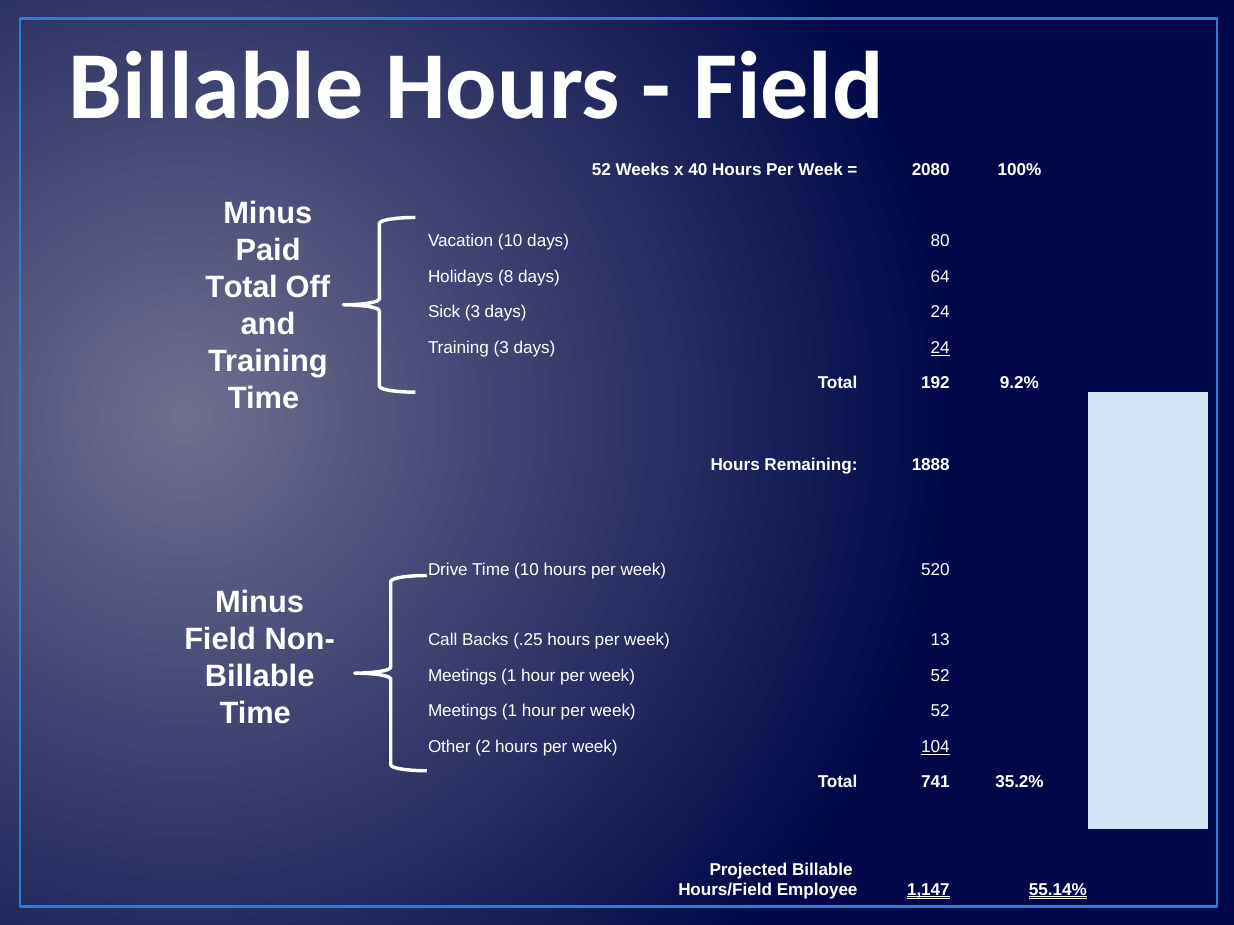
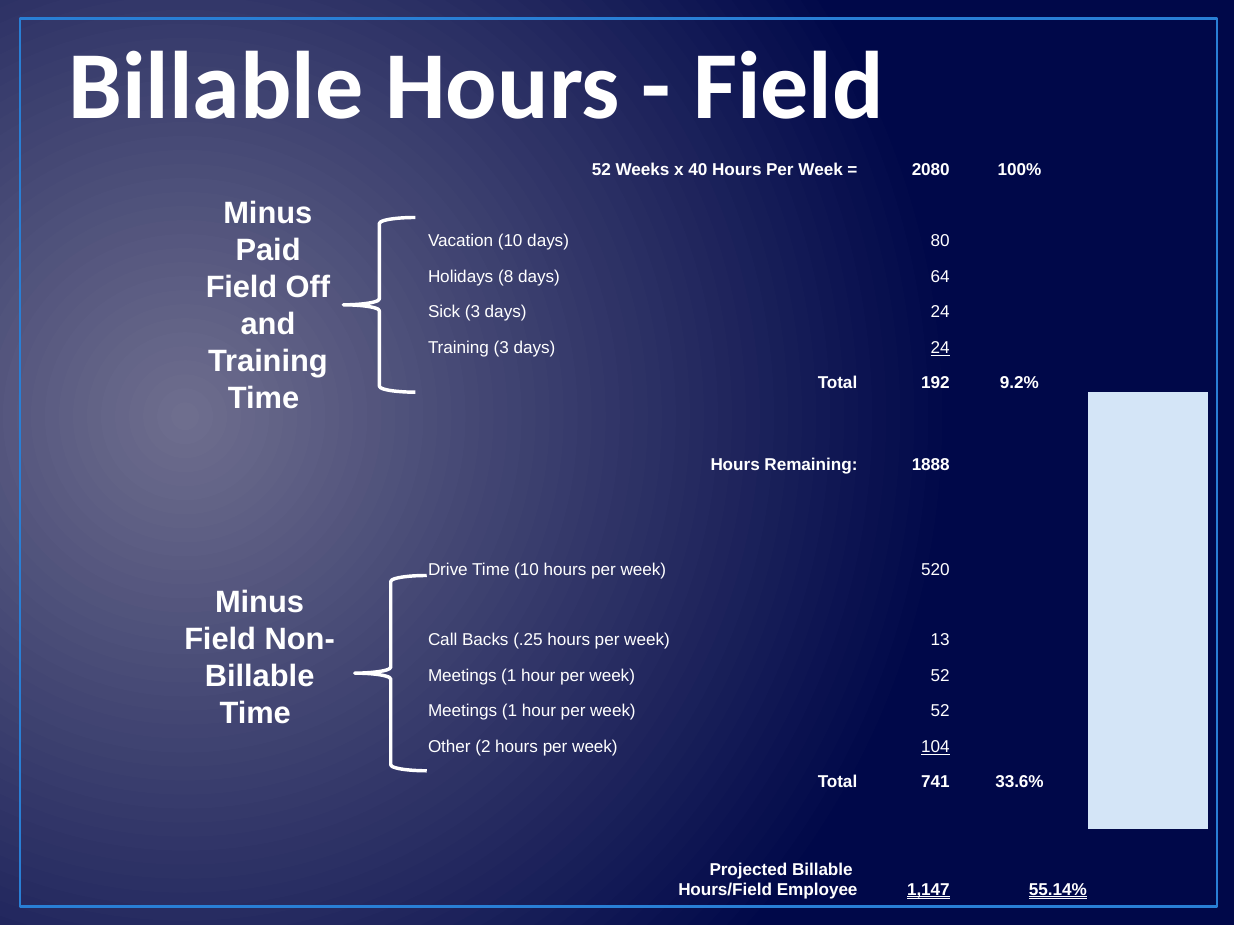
Total at (242, 288): Total -> Field
35.2%: 35.2% -> 33.6%
